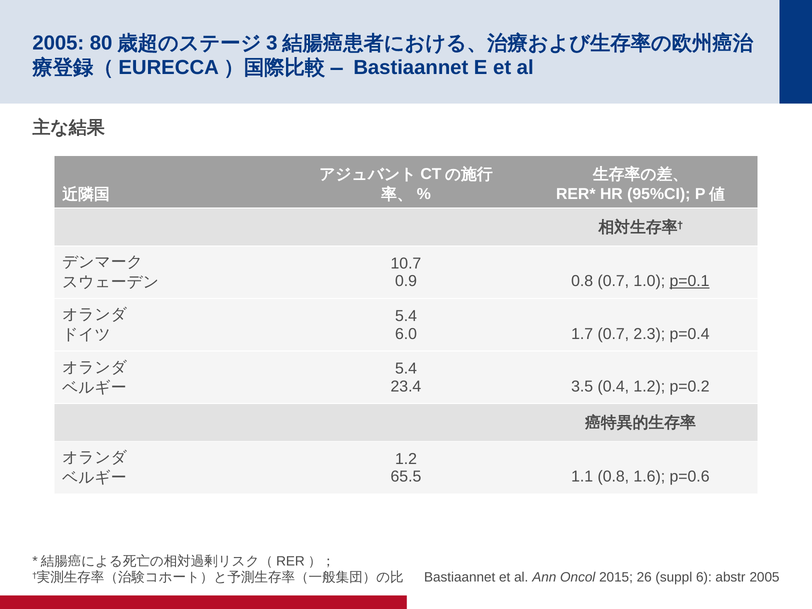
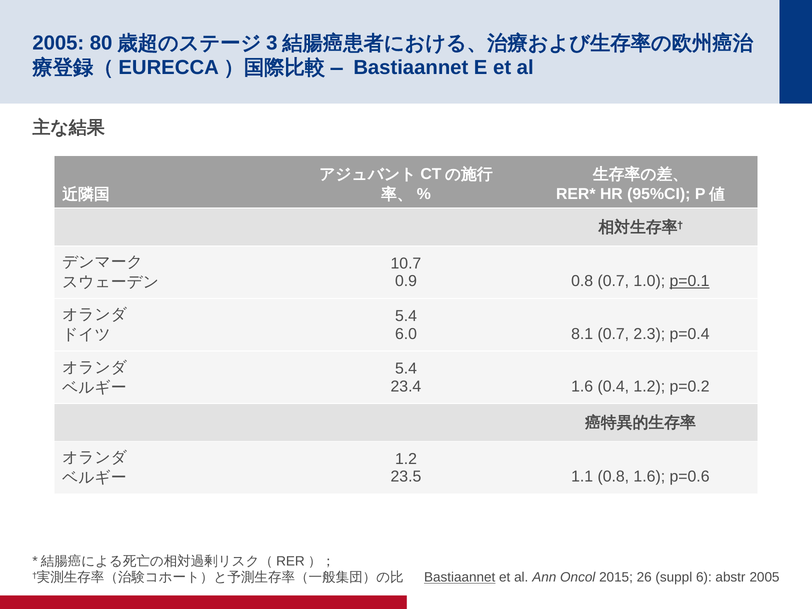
1.7: 1.7 -> 8.1
23.4 3.5: 3.5 -> 1.6
65.5: 65.5 -> 23.5
Bastiaannet at (460, 577) underline: none -> present
